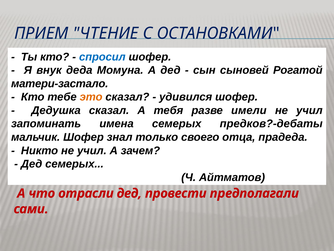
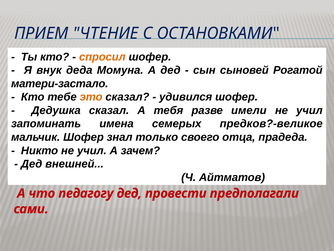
спросил colour: blue -> orange
предков?-дебаты: предков?-дебаты -> предков?-великое
Дед семерых: семерых -> внешней
отрасли: отрасли -> педагогу
